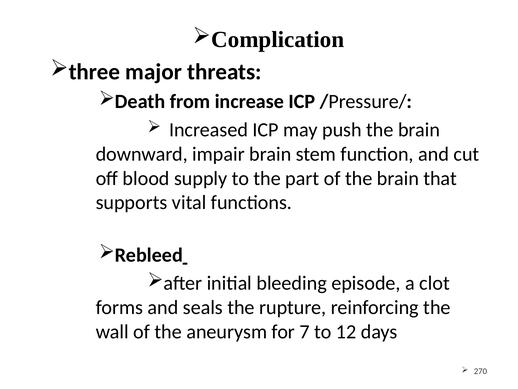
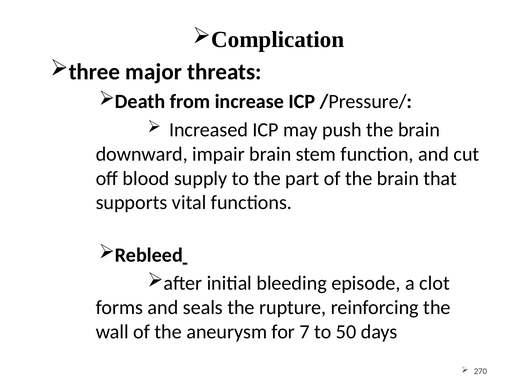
12: 12 -> 50
